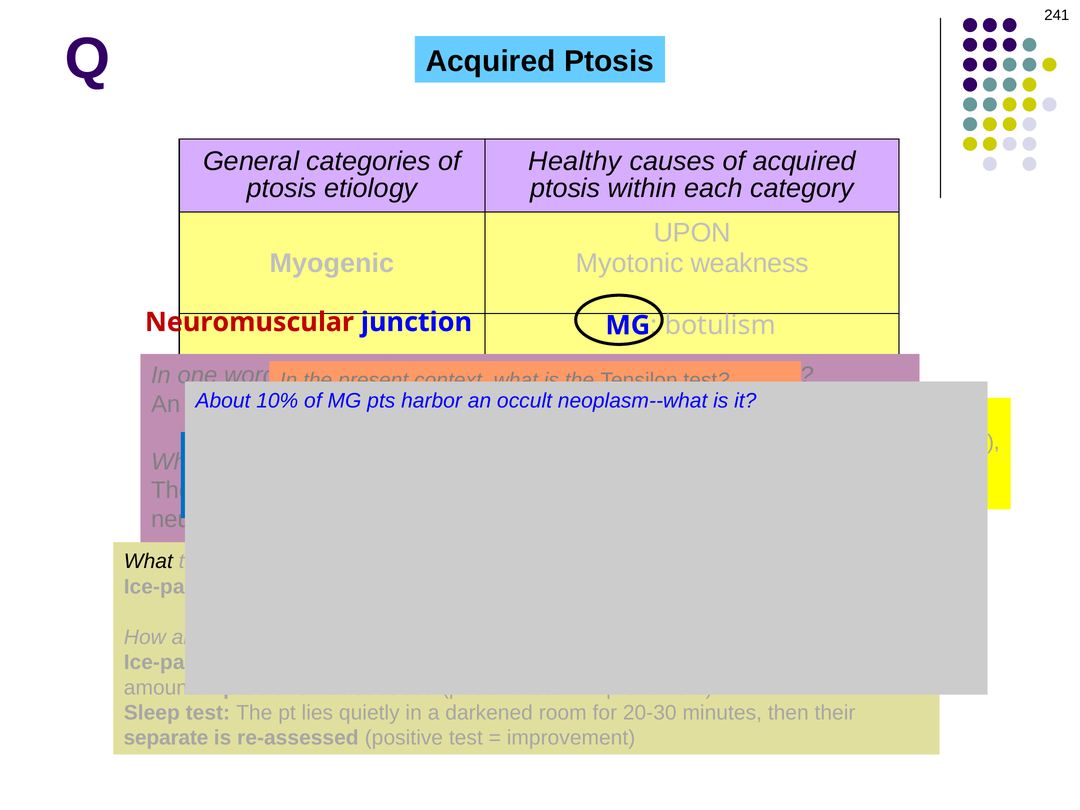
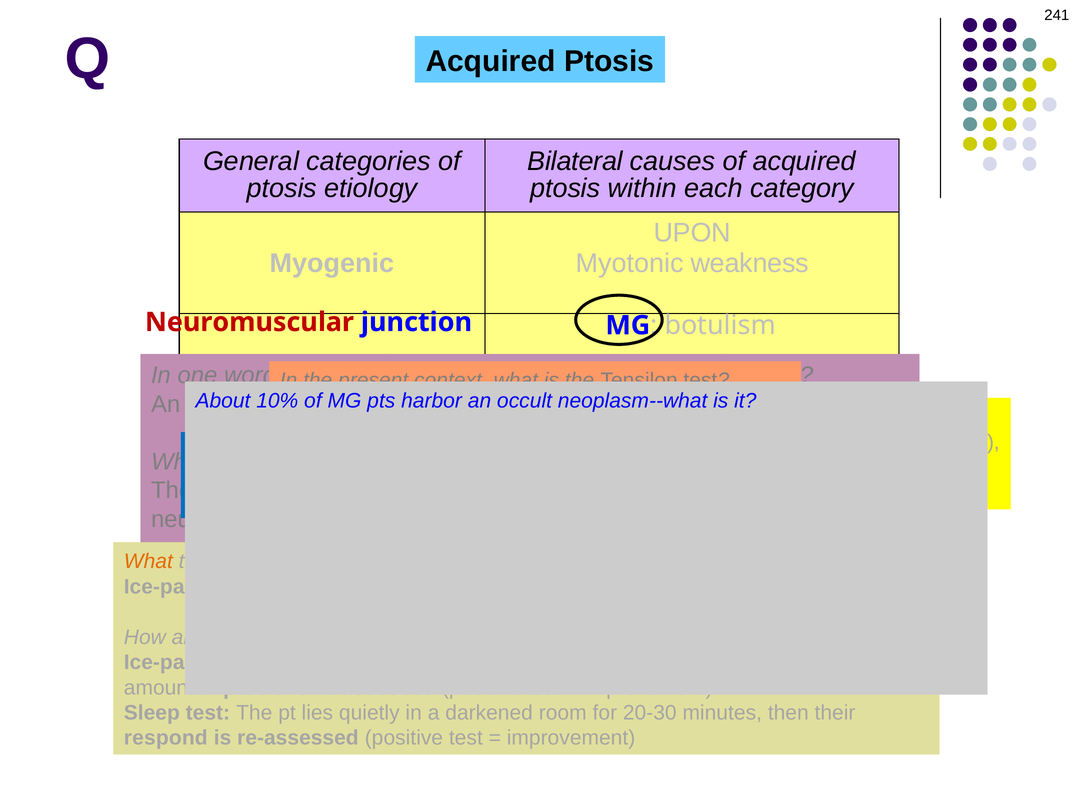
Healthy: Healthy -> Bilateral
What at (148, 562) colour: black -> orange
separate: separate -> respond
